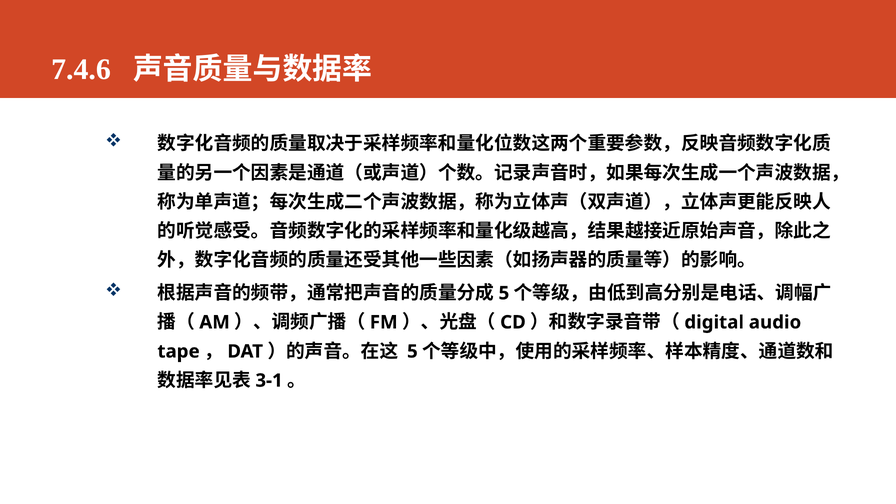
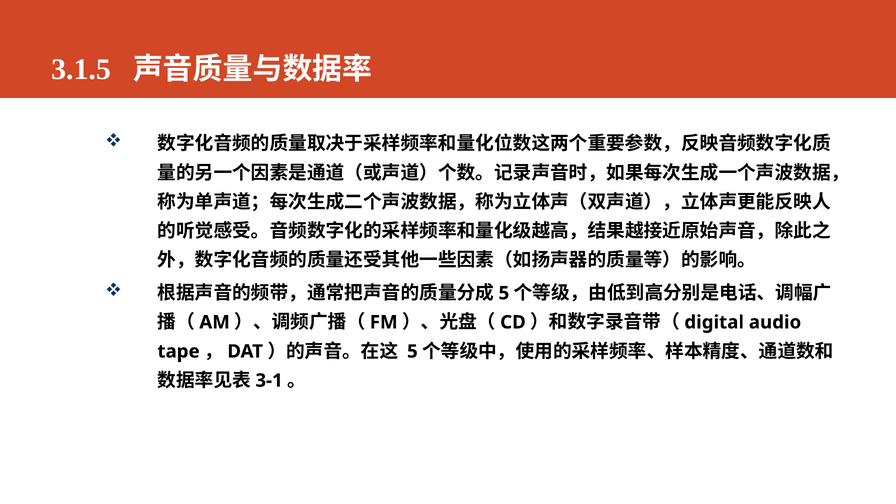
7.4.6: 7.4.6 -> 3.1.5
